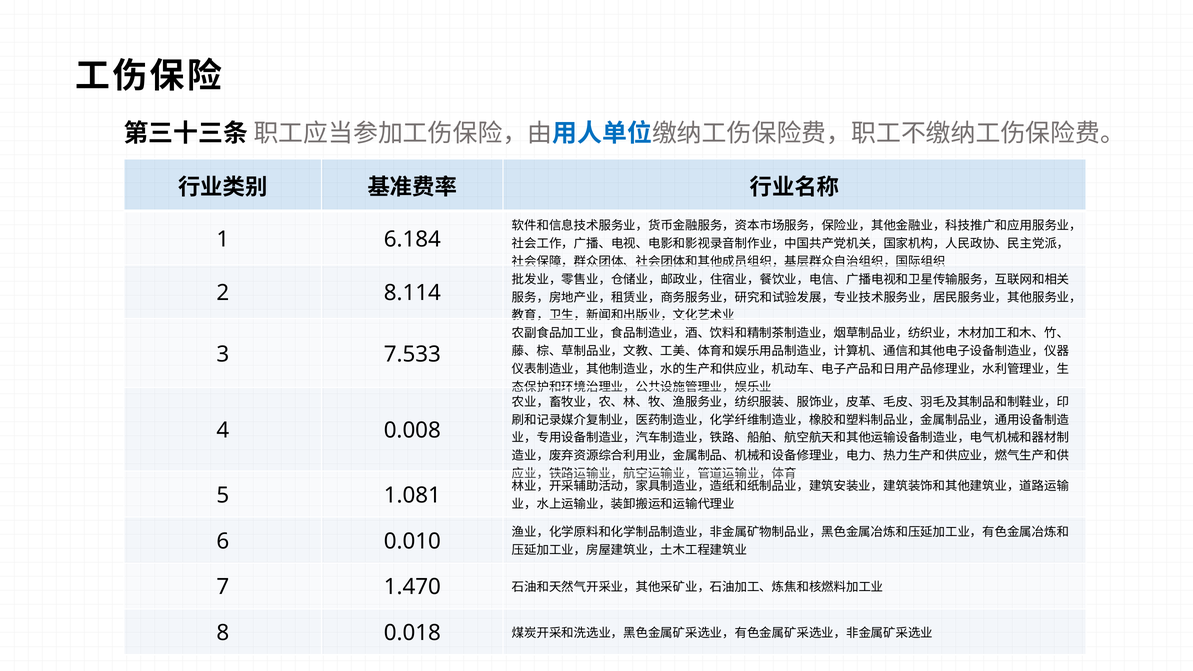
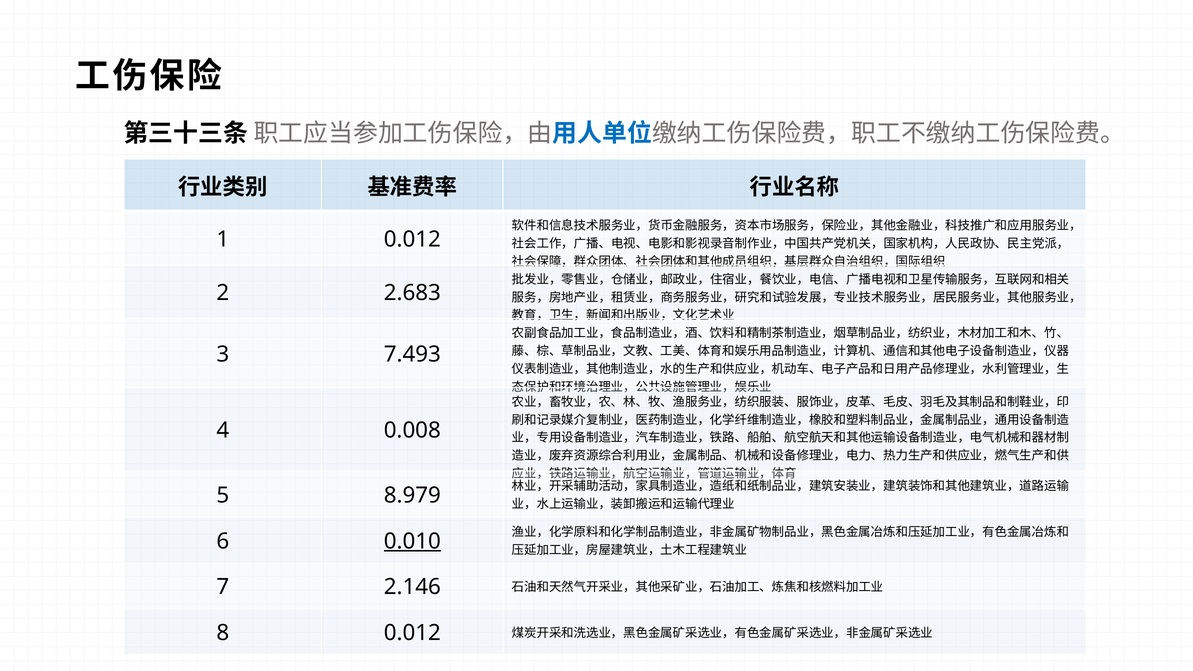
1 6.184: 6.184 -> 0.012
8.114: 8.114 -> 2.683
7.533: 7.533 -> 7.493
1.081: 1.081 -> 8.979
0.010 underline: none -> present
1.470: 1.470 -> 2.146
8 0.018: 0.018 -> 0.012
